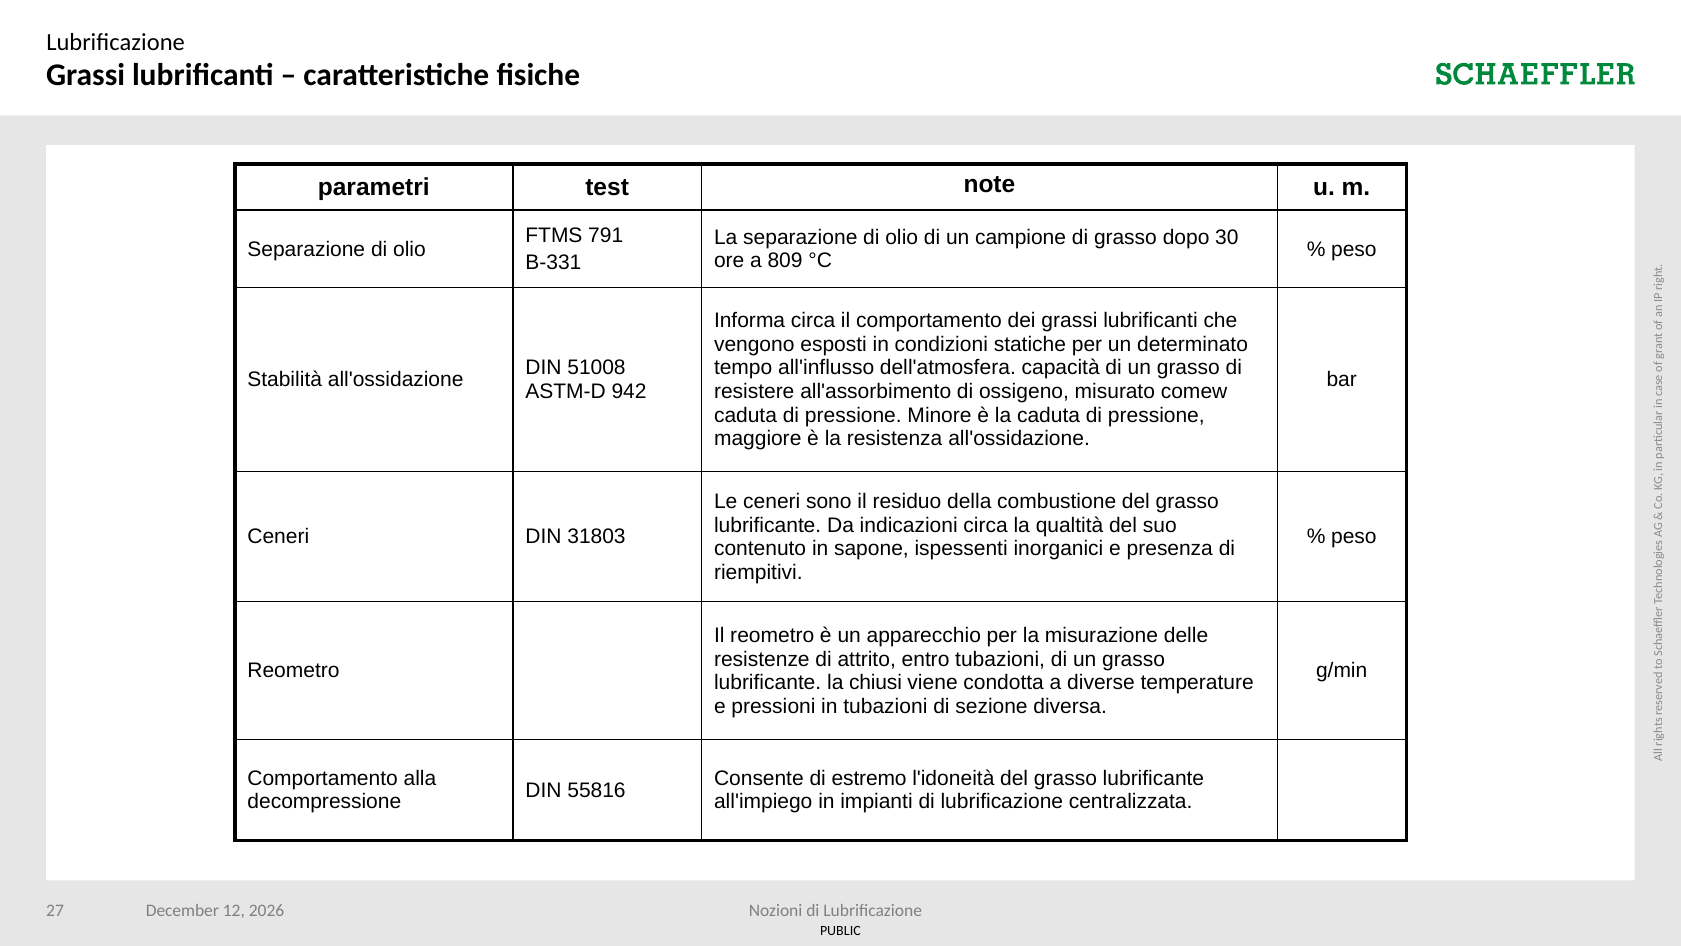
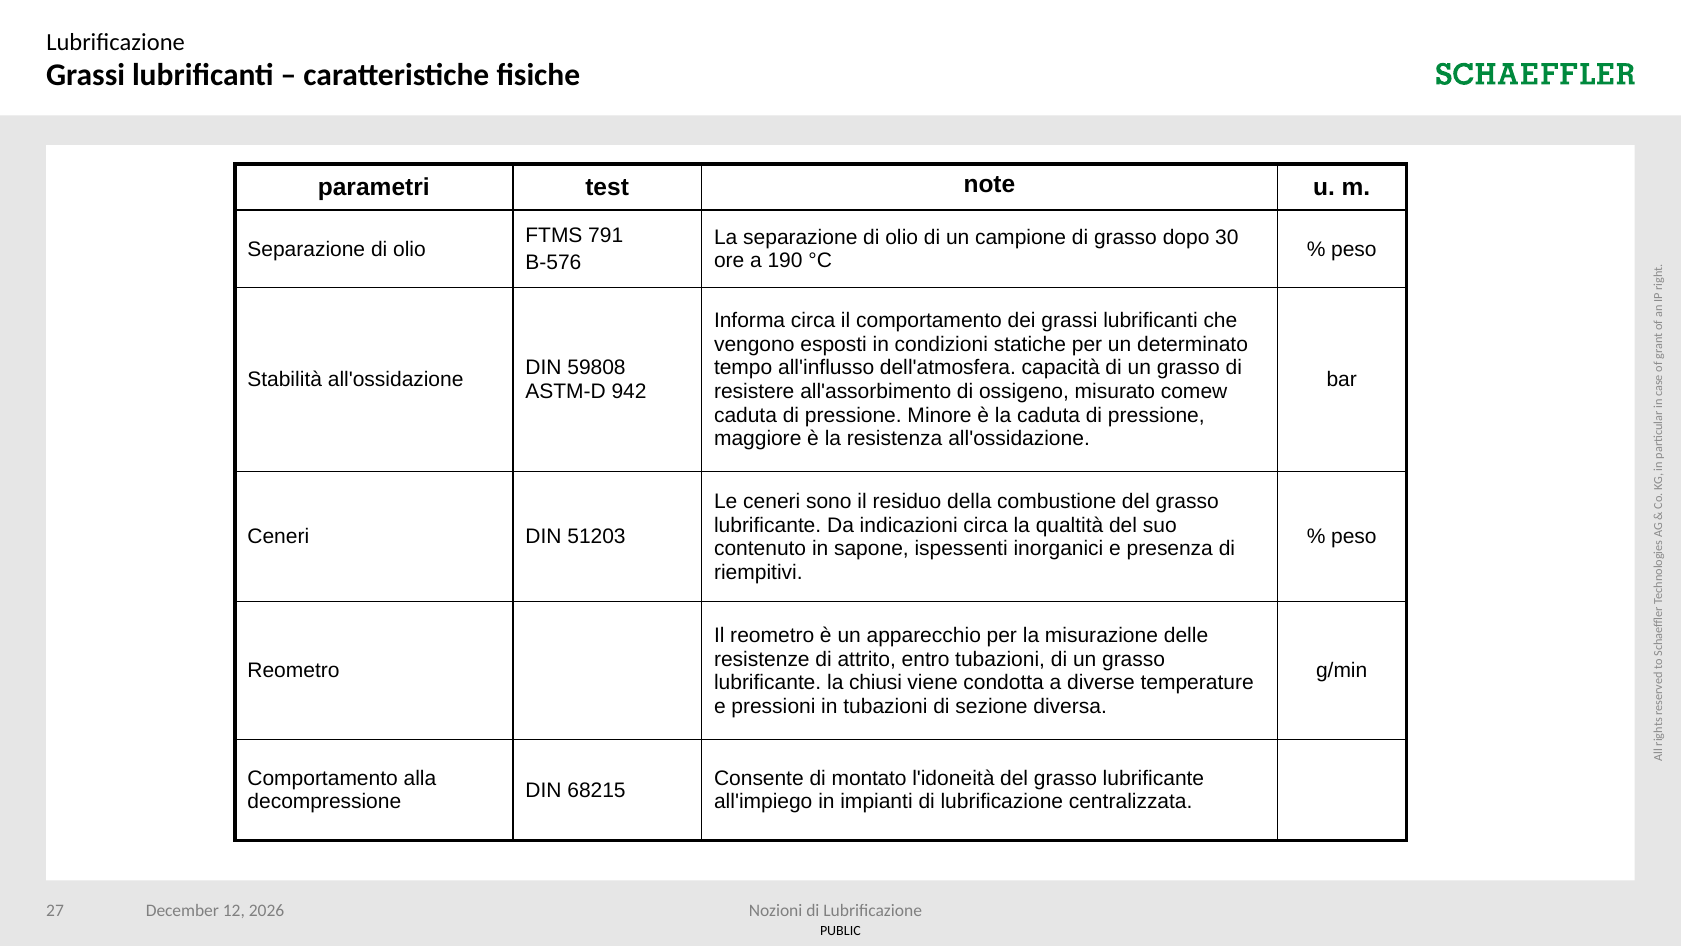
809: 809 -> 190
B-331: B-331 -> B-576
51008: 51008 -> 59808
31803: 31803 -> 51203
estremo: estremo -> montato
55816: 55816 -> 68215
